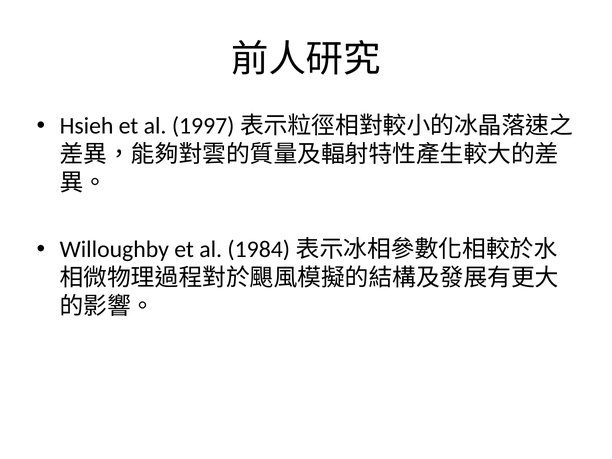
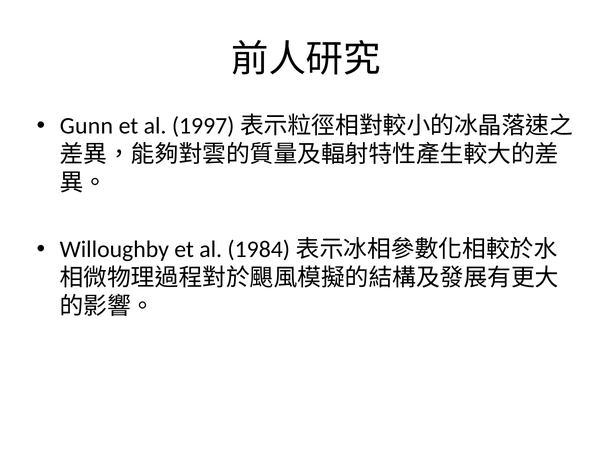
Hsieh: Hsieh -> Gunn
